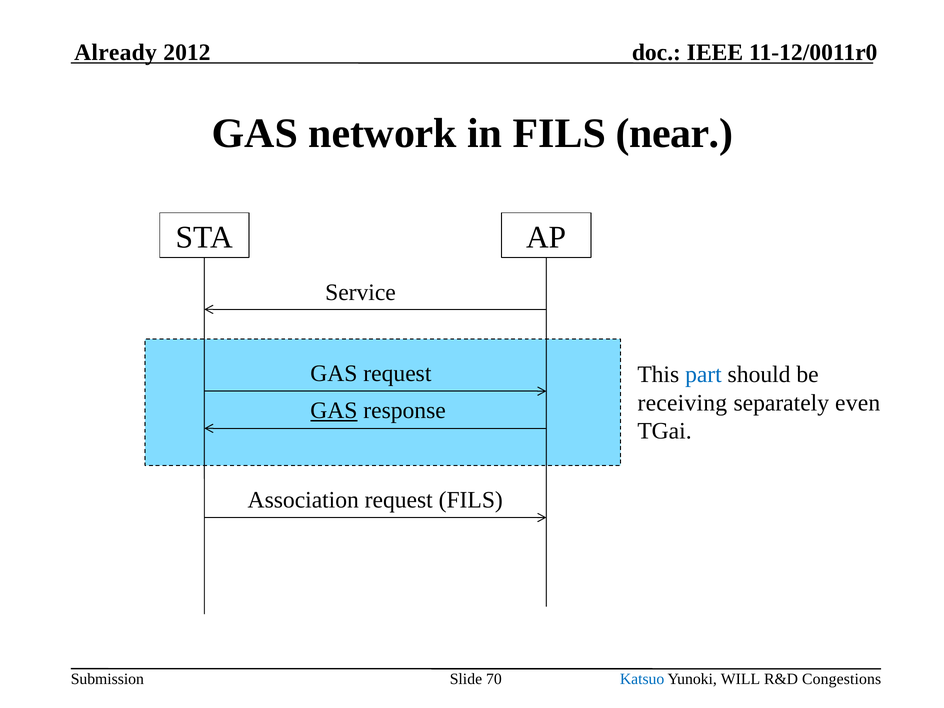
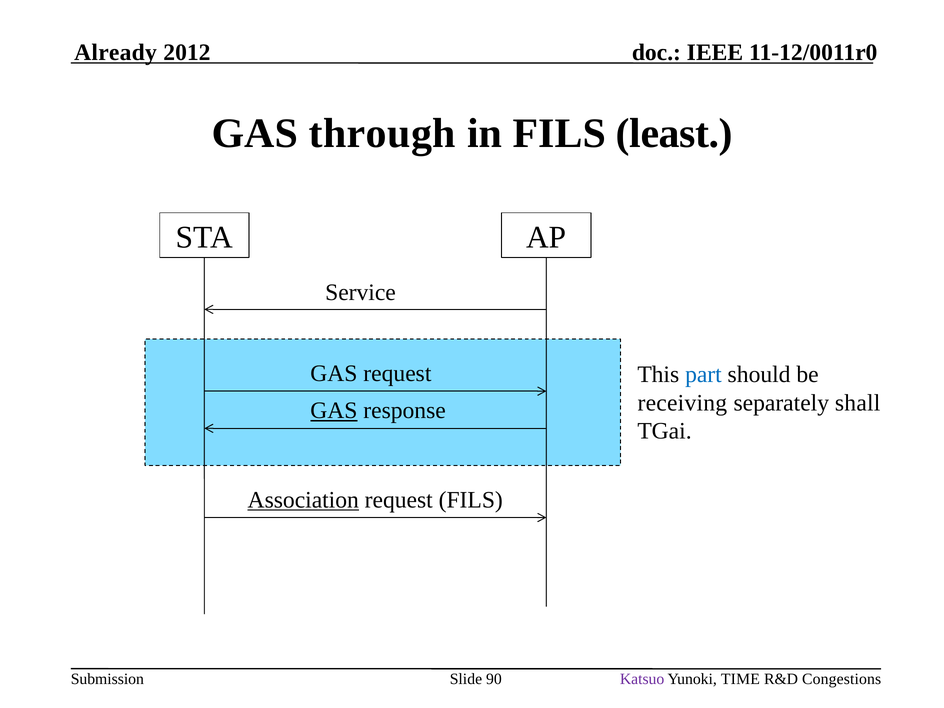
network: network -> through
near: near -> least
even: even -> shall
Association underline: none -> present
70: 70 -> 90
Katsuo colour: blue -> purple
WILL: WILL -> TIME
